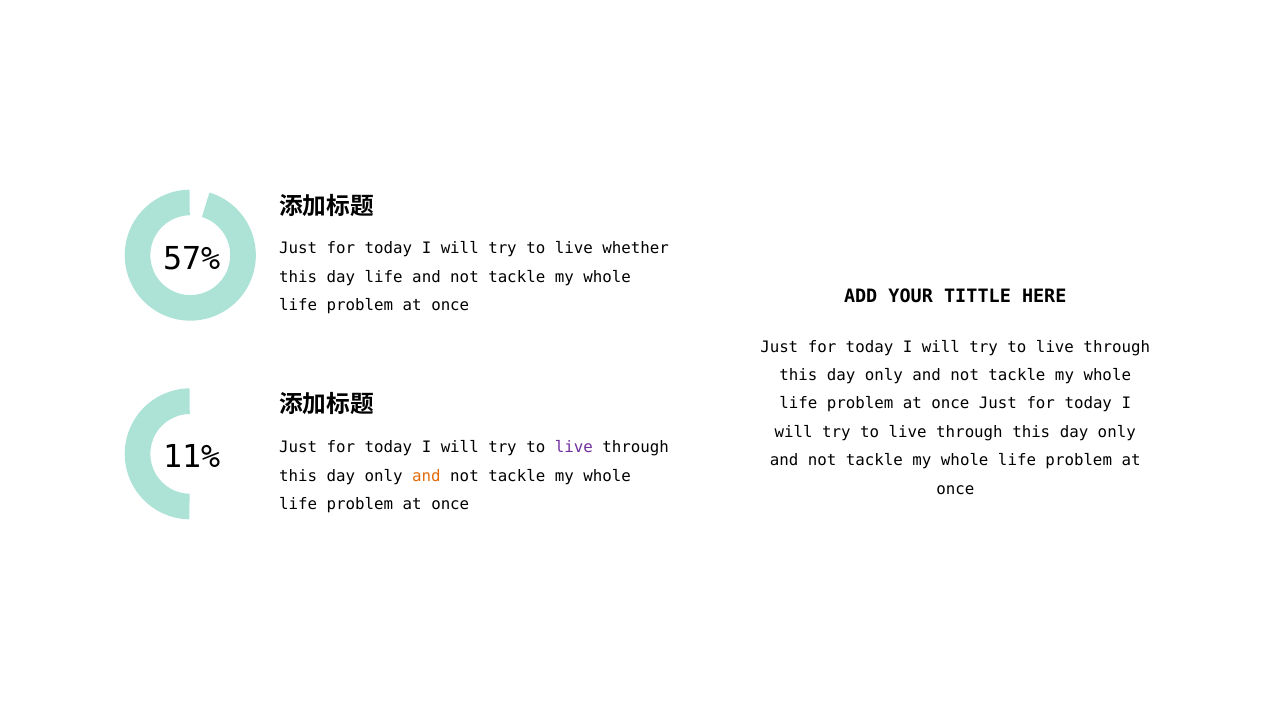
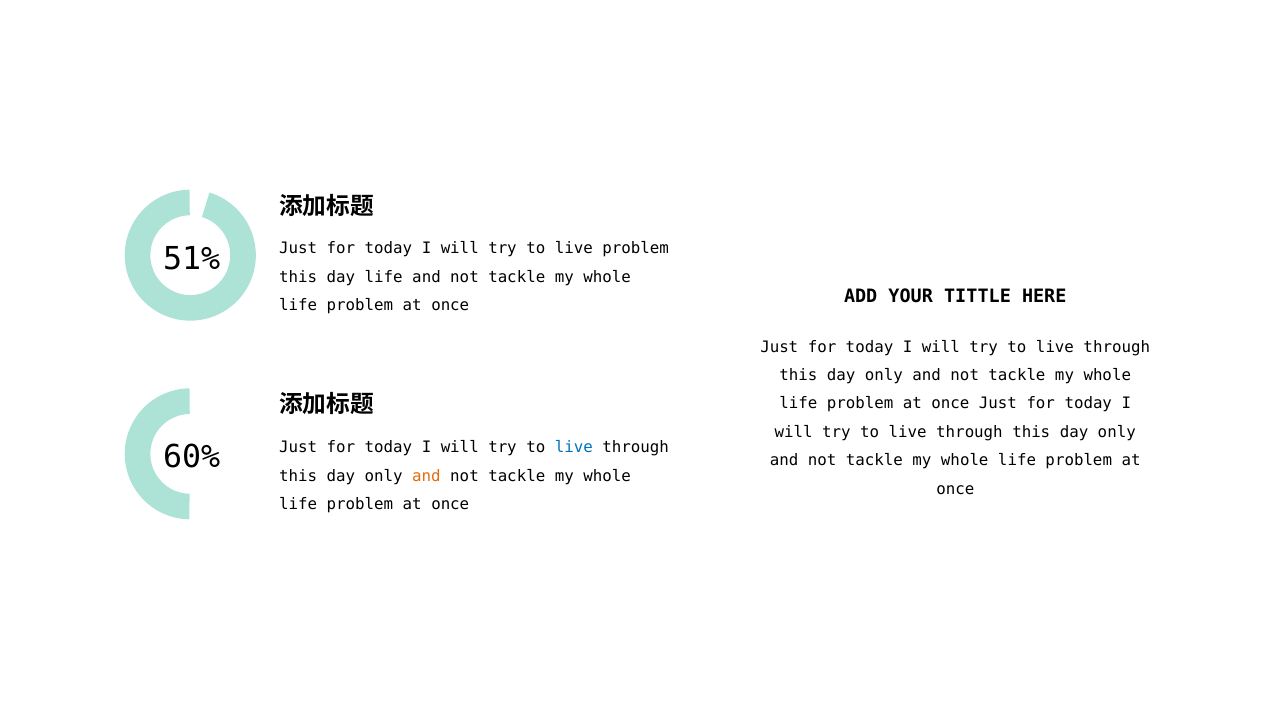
live whether: whether -> problem
57%: 57% -> 51%
live at (574, 448) colour: purple -> blue
11%: 11% -> 60%
